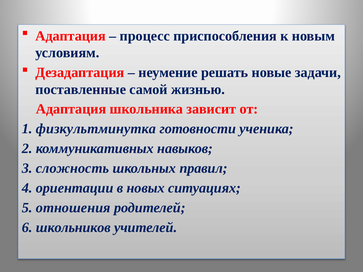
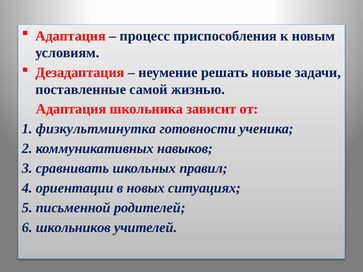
сложность: сложность -> сравнивать
отношения: отношения -> письменной
